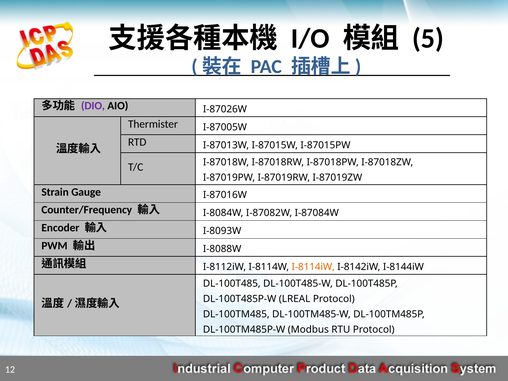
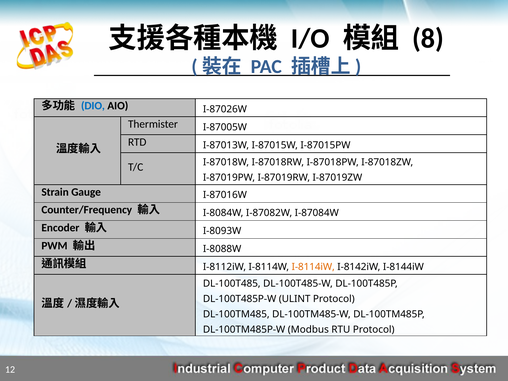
5: 5 -> 8
DIO colour: purple -> blue
LREAL: LREAL -> ULINT
